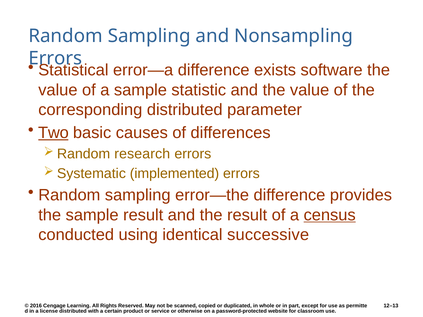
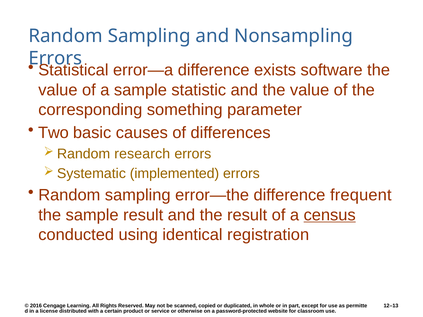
corresponding distributed: distributed -> something
Two underline: present -> none
provides: provides -> frequent
successive: successive -> registration
